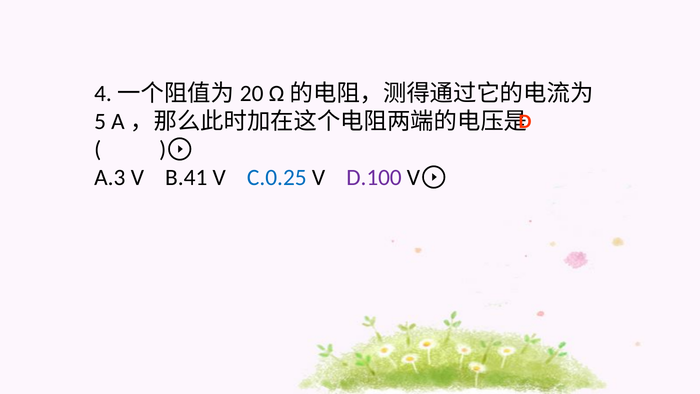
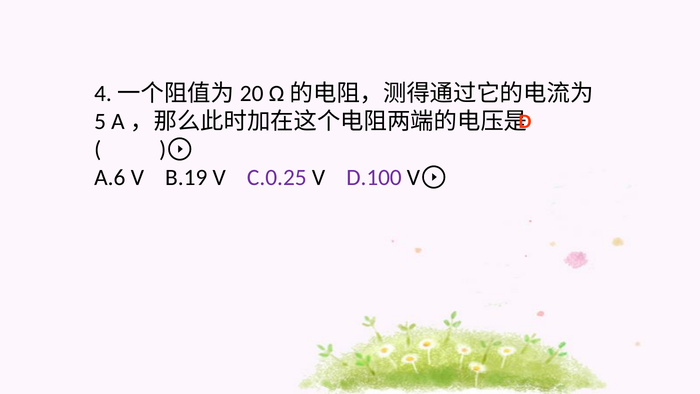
A.3: A.3 -> A.6
B.41: B.41 -> B.19
C.0.25 colour: blue -> purple
